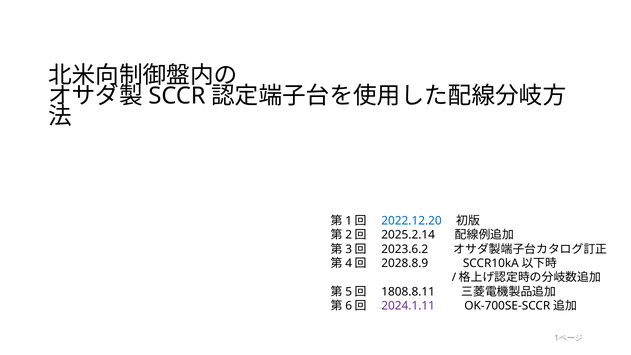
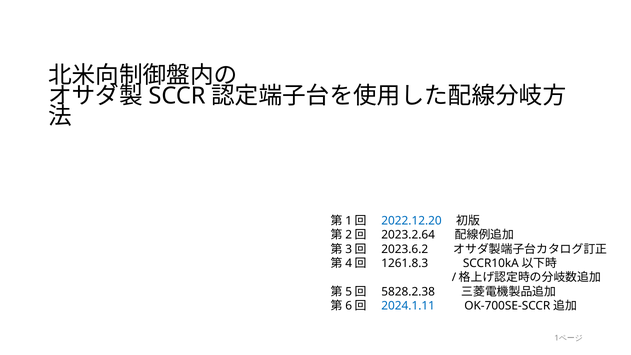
2025.2.14: 2025.2.14 -> 2023.2.64
2028.8.9: 2028.8.9 -> 1261.8.3
1808.8.11: 1808.8.11 -> 5828.2.38
2024.1.11 colour: purple -> blue
